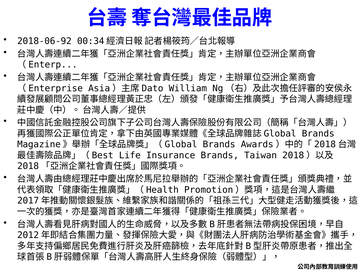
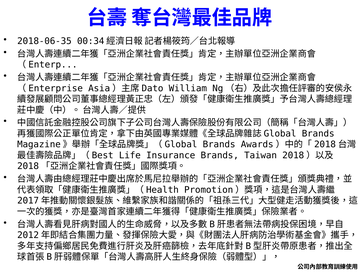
2018-06-92: 2018-06-92 -> 2018-06-35
